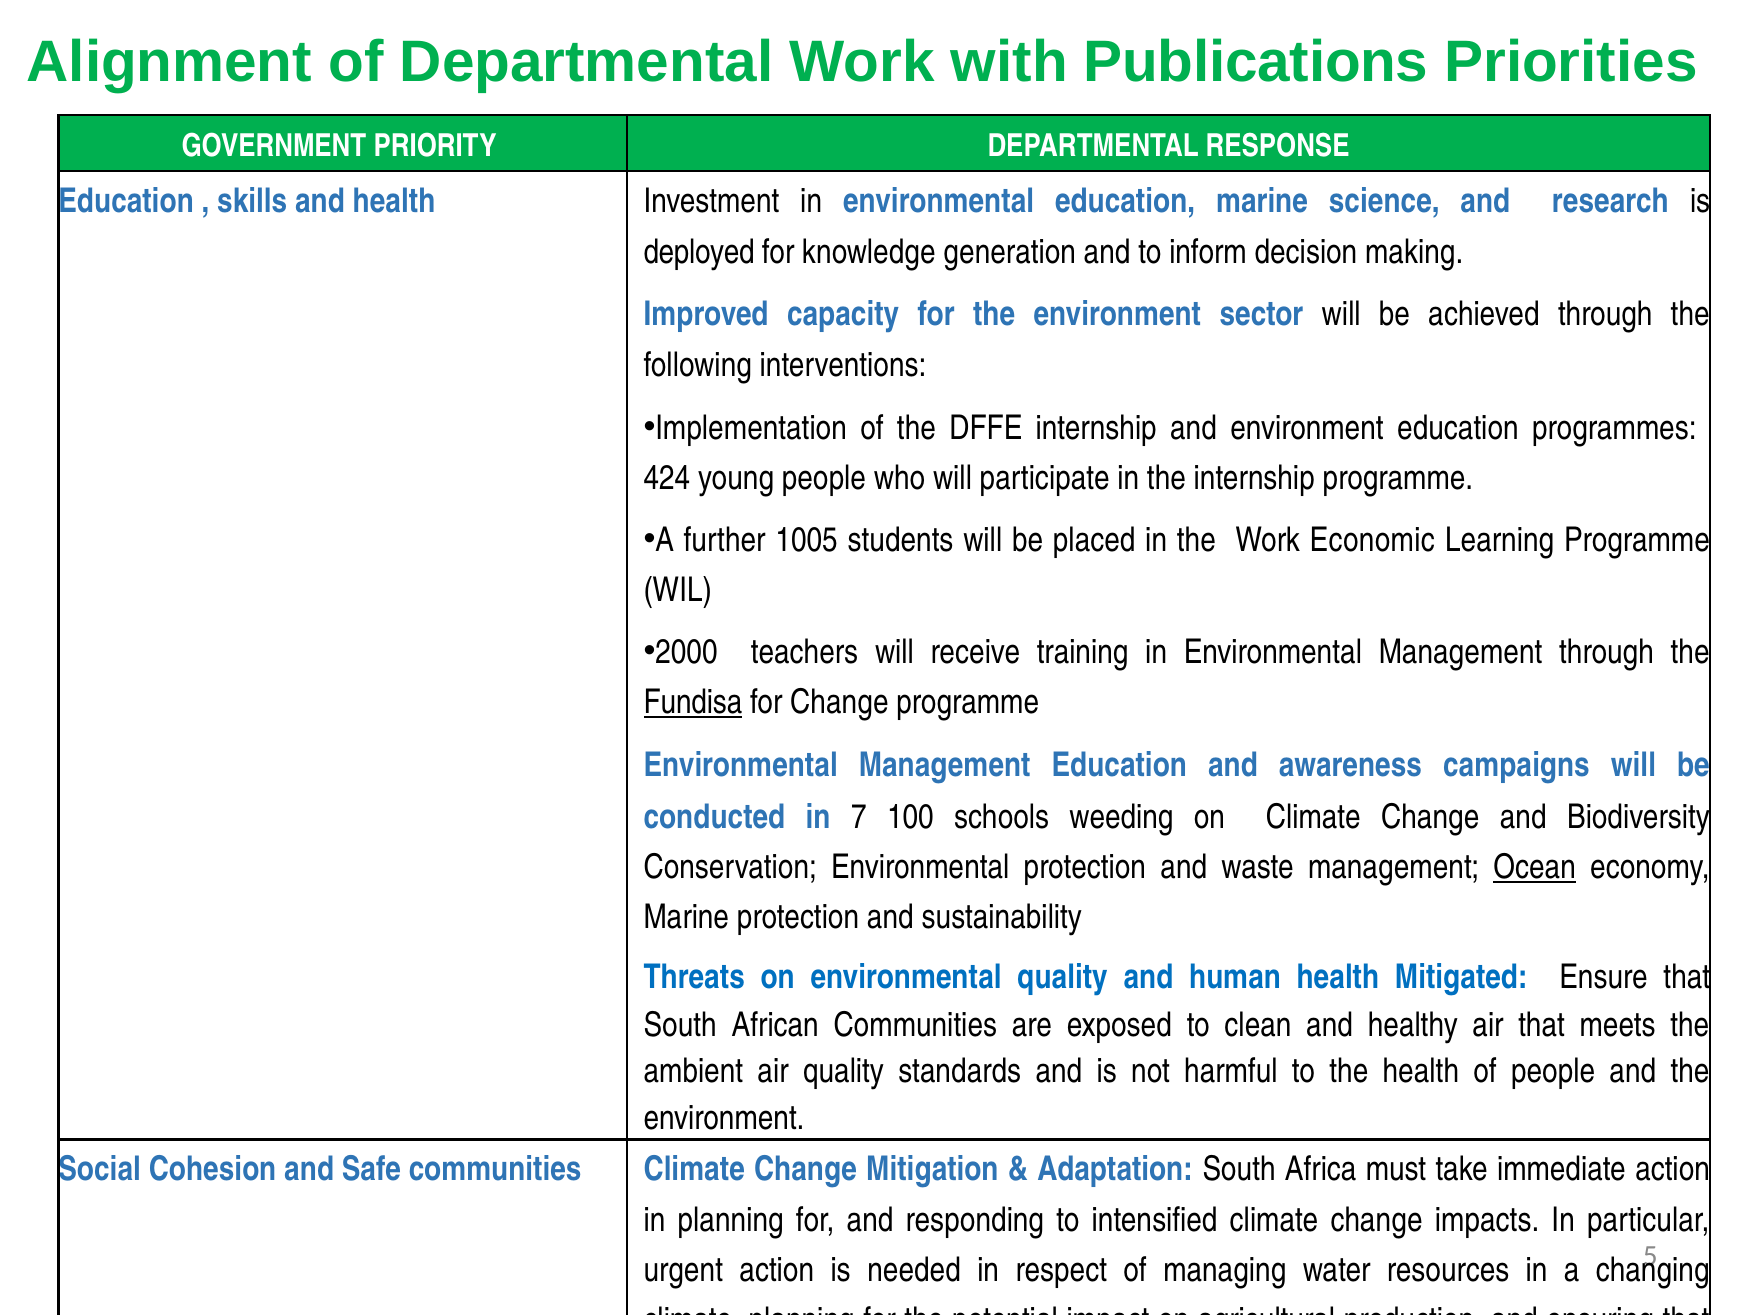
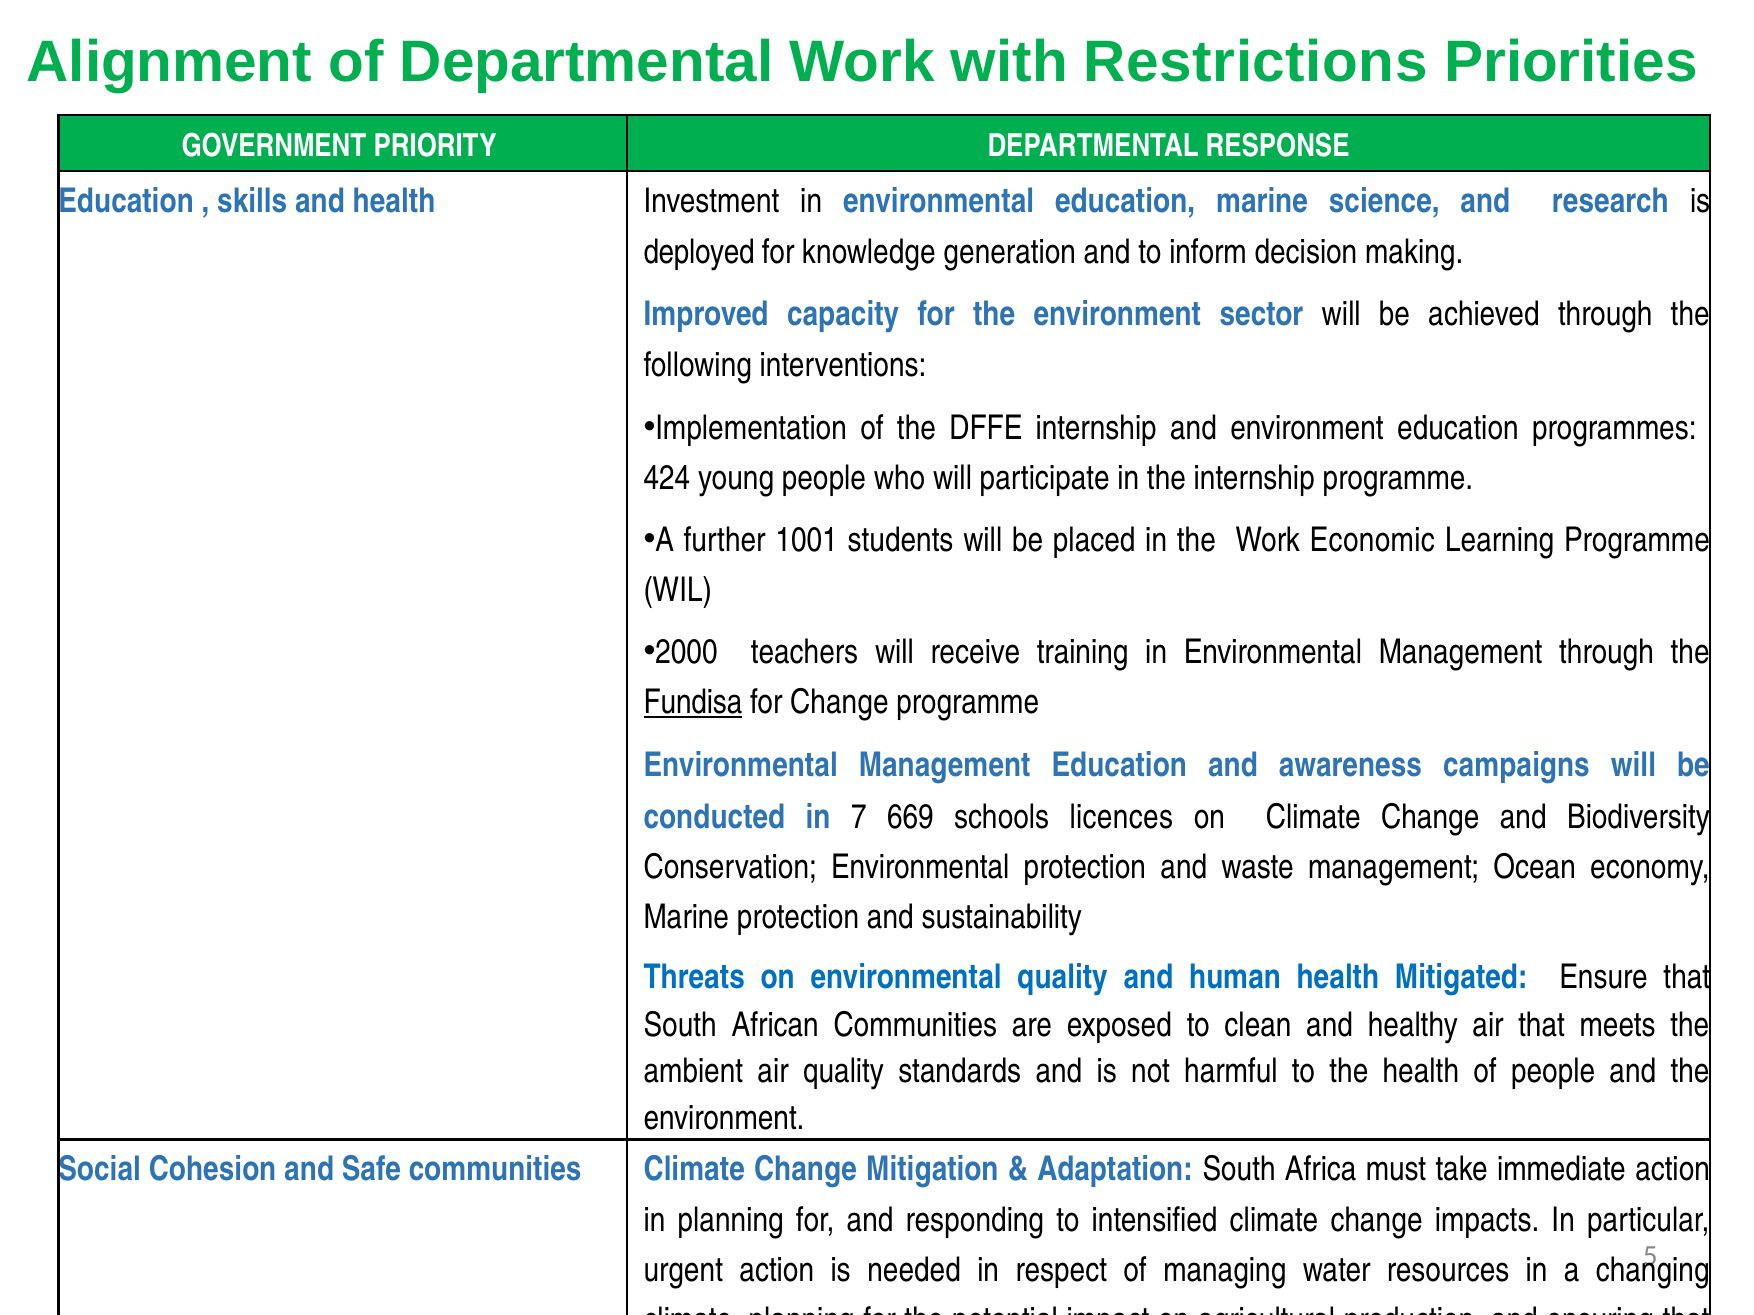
Publications: Publications -> Restrictions
1005: 1005 -> 1001
100: 100 -> 669
weeding: weeding -> licences
Ocean underline: present -> none
